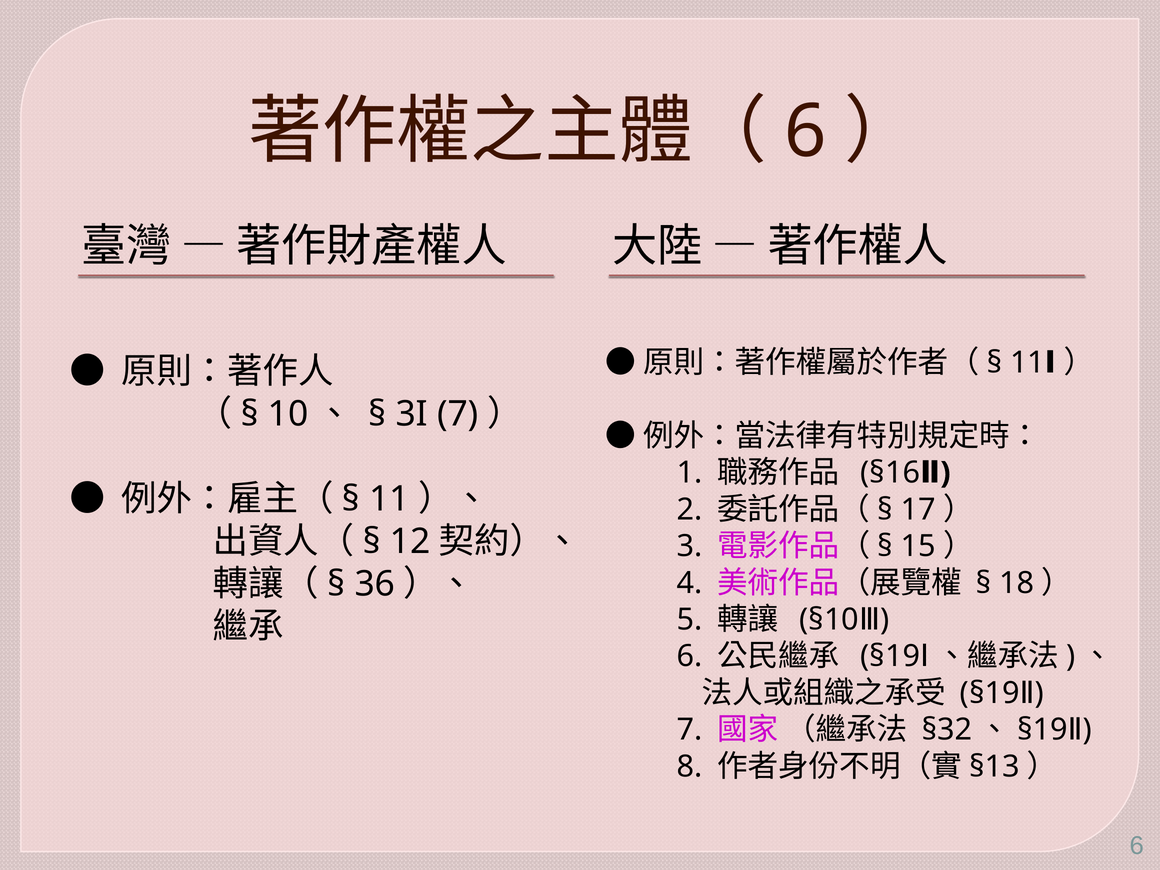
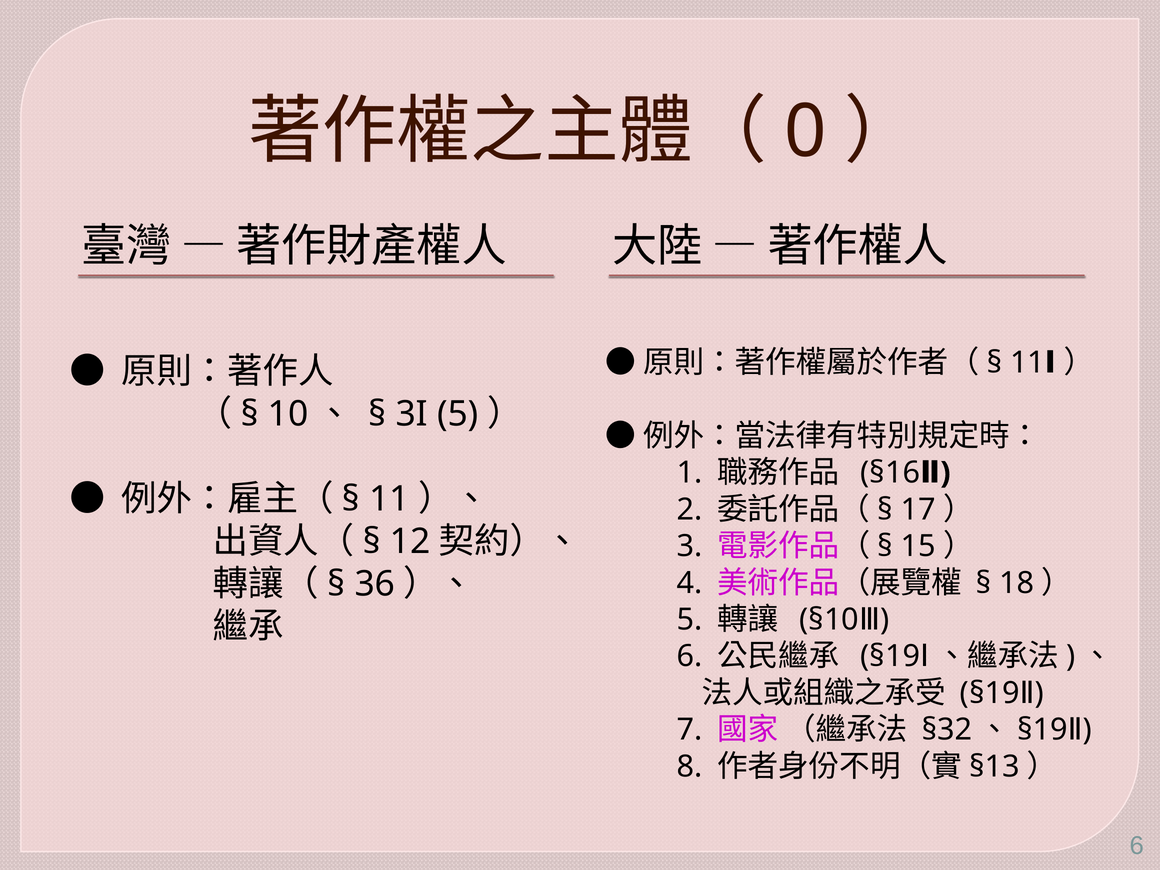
6 at (806, 132): 6 -> 0
3I 7: 7 -> 5
